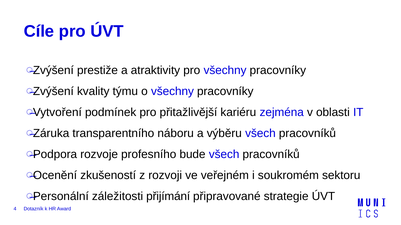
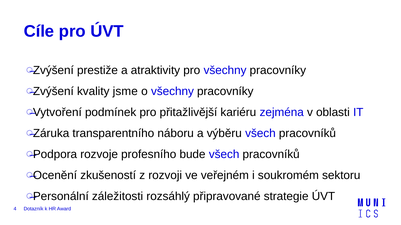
týmu: týmu -> jsme
přijímání: přijímání -> rozsáhlý
